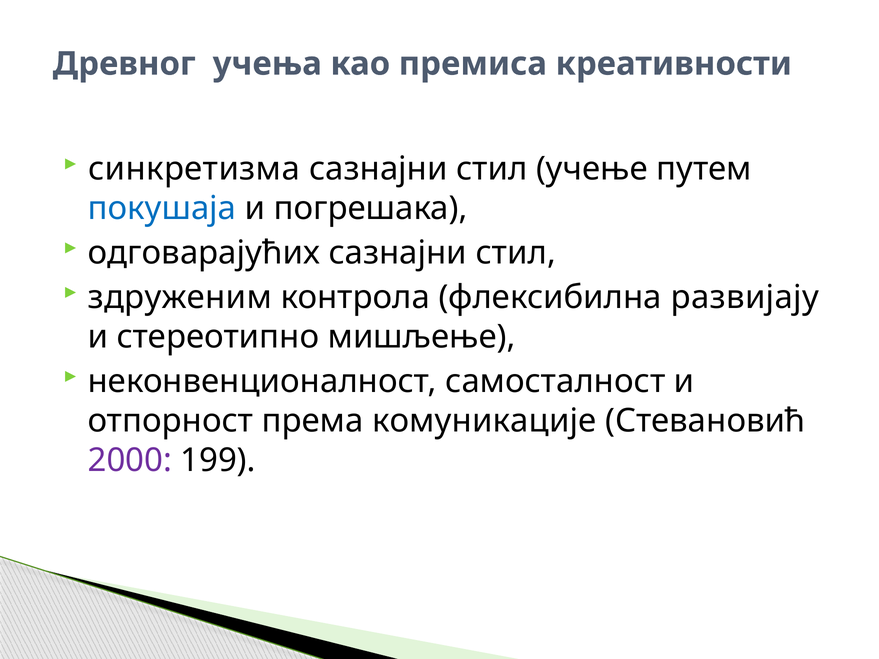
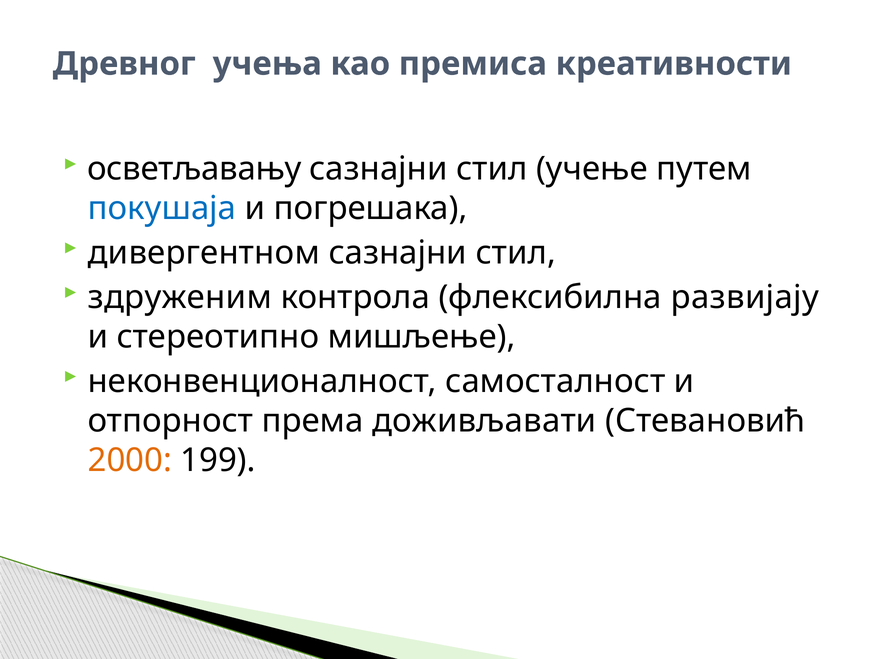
синкретизма: синкретизма -> осветљавању
одговарајућих: одговарајућих -> дивергентном
комуникације: комуникације -> доживљавати
2000 colour: purple -> orange
